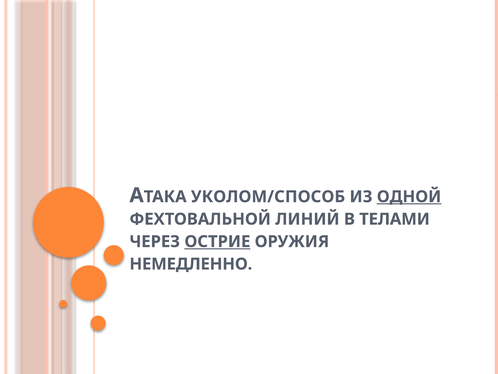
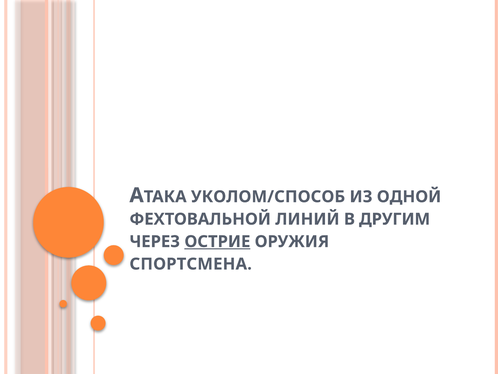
ОДНОЙ underline: present -> none
ТЕЛАМИ: ТЕЛАМИ -> ДРУГИМ
НЕМЕДЛЕННО: НЕМЕДЛЕННО -> СПОРТСМЕНА
